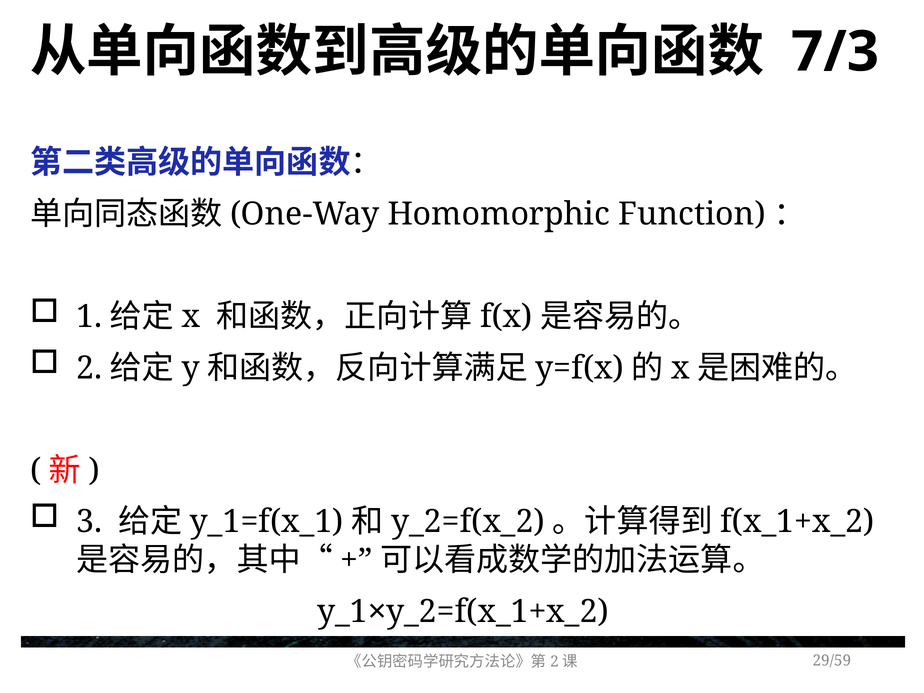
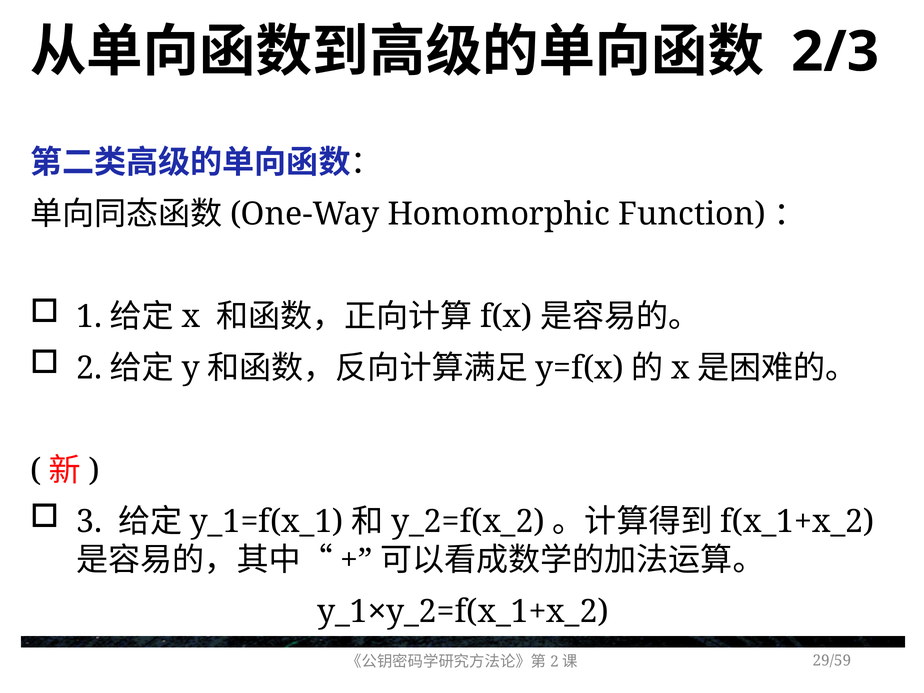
7/3: 7/3 -> 2/3
